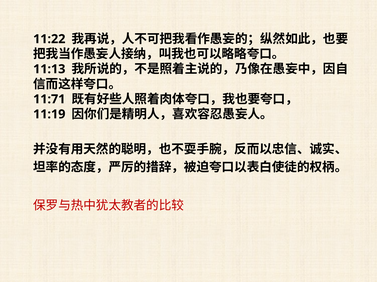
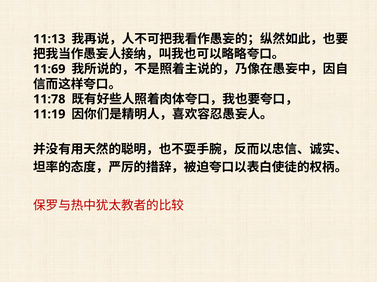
11:22: 11:22 -> 11:13
11:13: 11:13 -> 11:69
11:71: 11:71 -> 11:78
